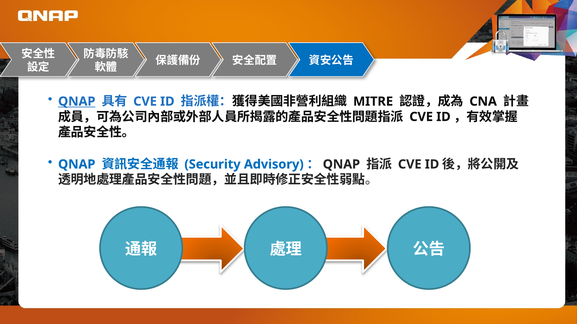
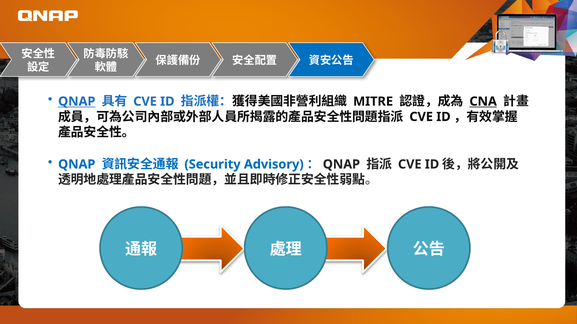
CNA underline: none -> present
